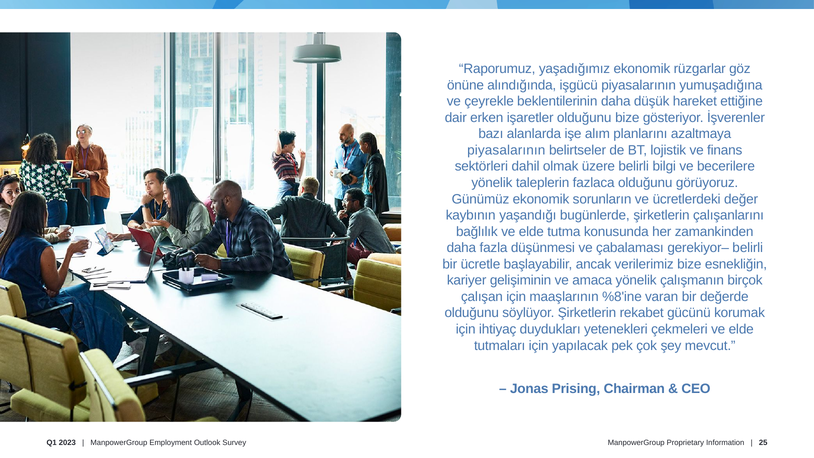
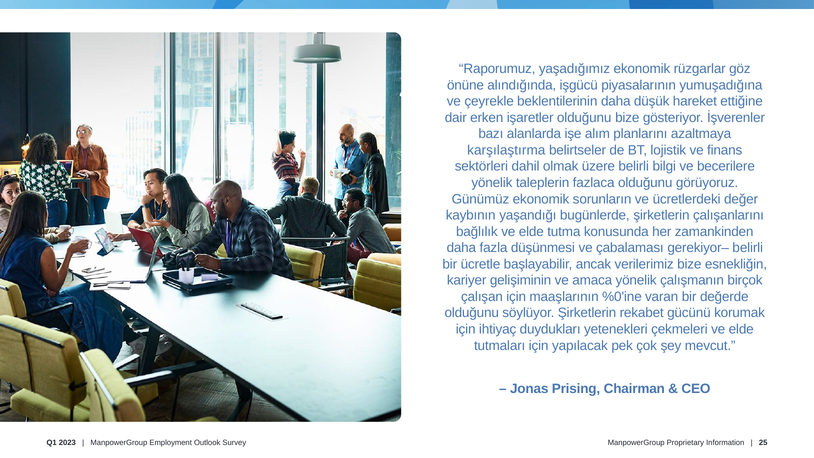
piyasalarının at (506, 150): piyasalarının -> karşılaştırma
%8'ine: %8'ine -> %0'ine
